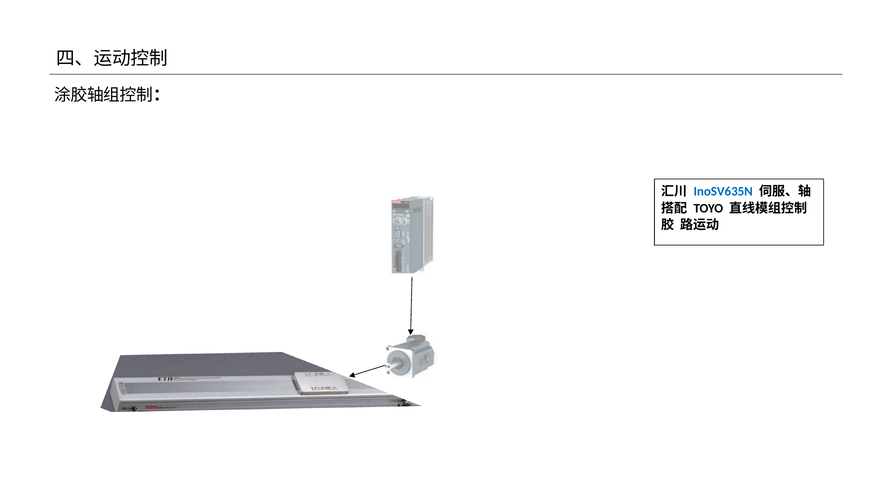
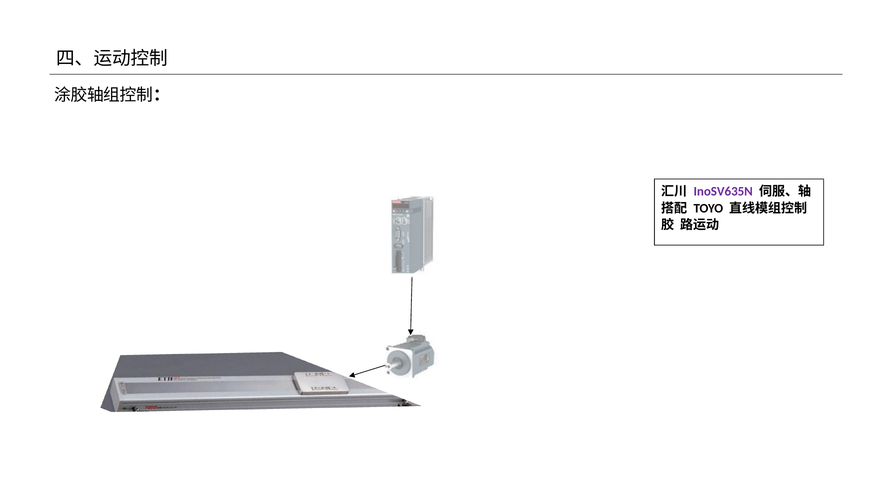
InoSV635N colour: blue -> purple
